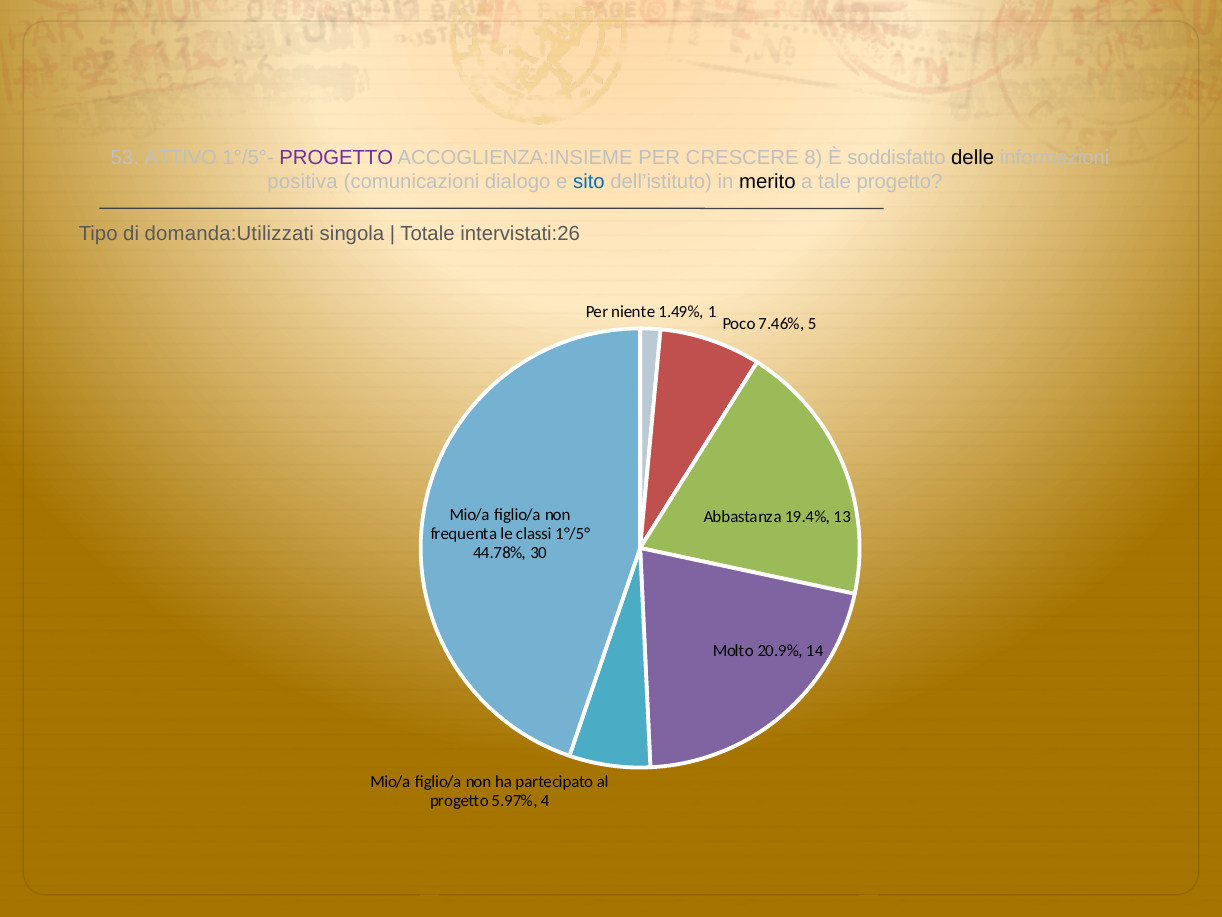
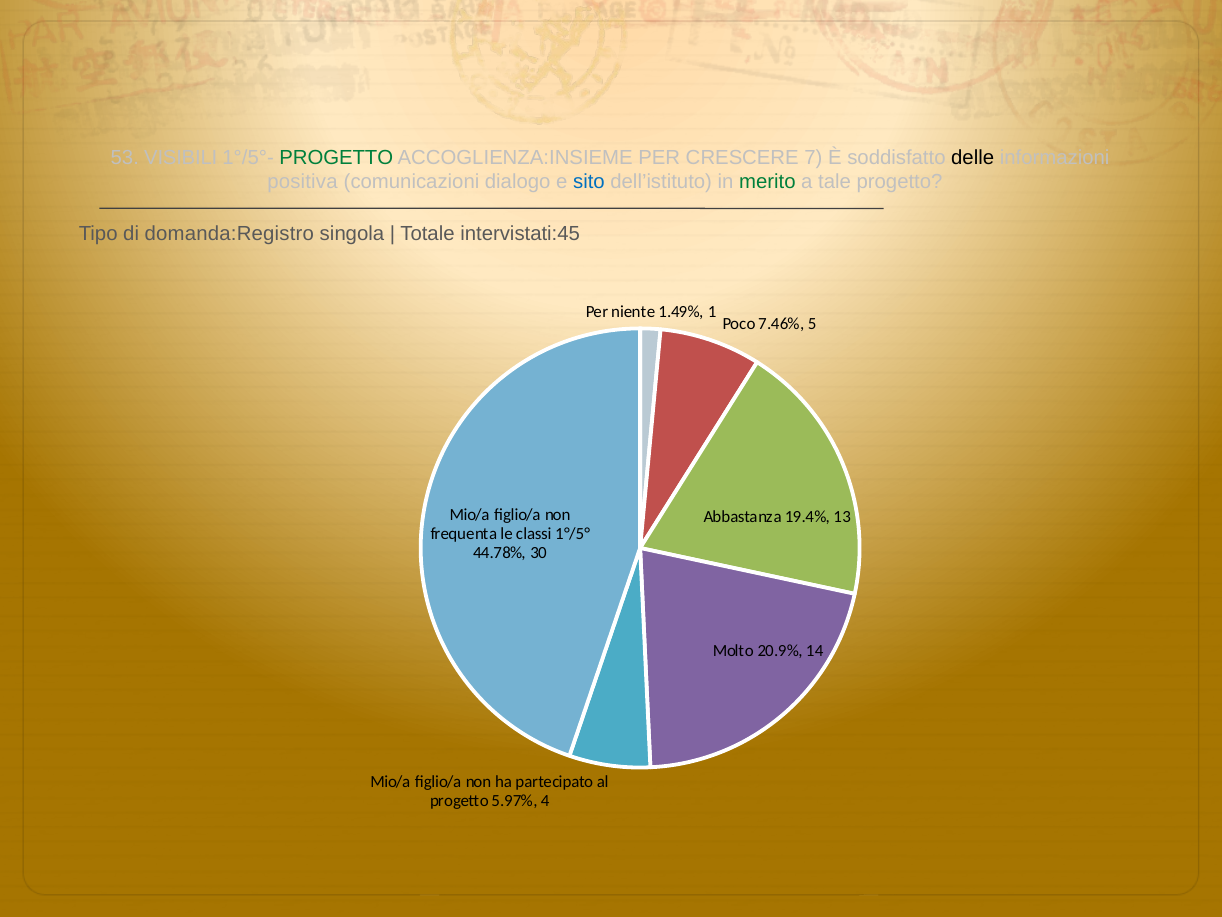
ATTIVO: ATTIVO -> VISIBILI
PROGETTO at (336, 157) colour: purple -> green
8: 8 -> 7
merito colour: black -> green
domanda:Utilizzati: domanda:Utilizzati -> domanda:Registro
intervistati:26: intervistati:26 -> intervistati:45
